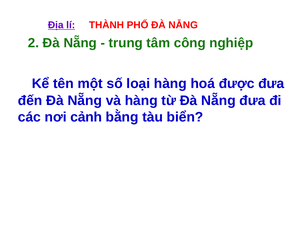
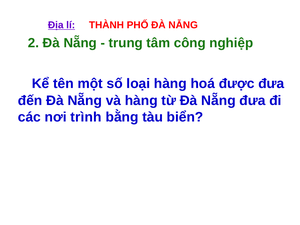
cảnh: cảnh -> trình
